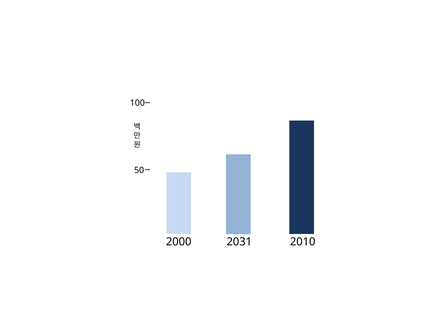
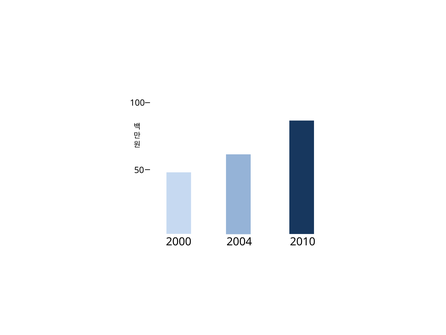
2031: 2031 -> 2004
